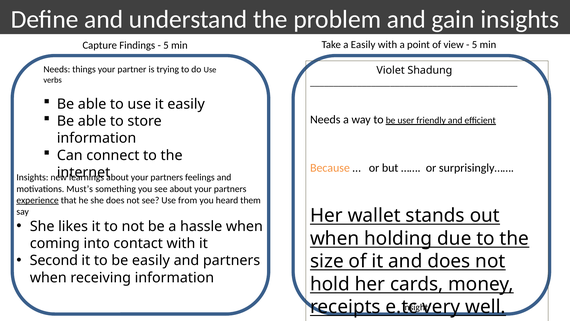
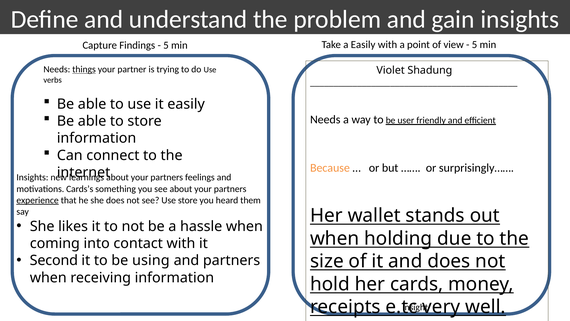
things underline: none -> present
Must’s: Must’s -> Cards’s
Use from: from -> store
be easily: easily -> using
